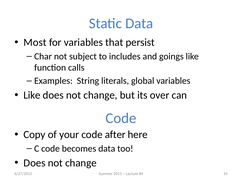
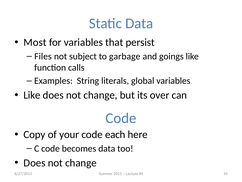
Char: Char -> Files
includes: includes -> garbage
after: after -> each
